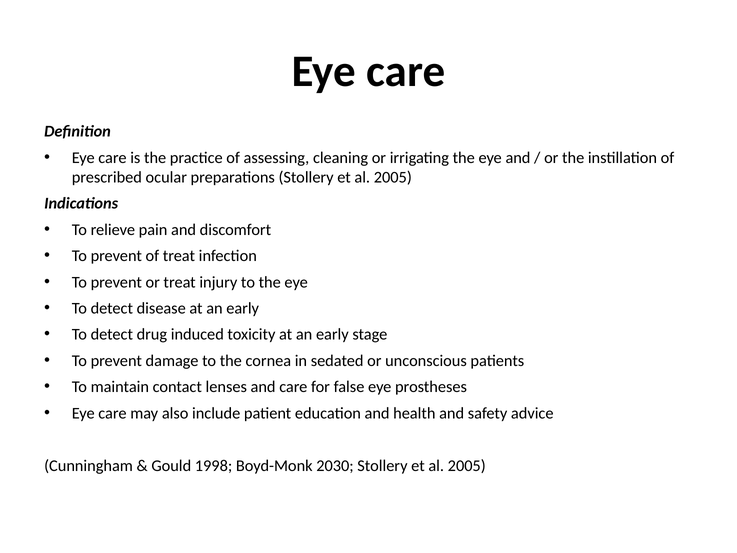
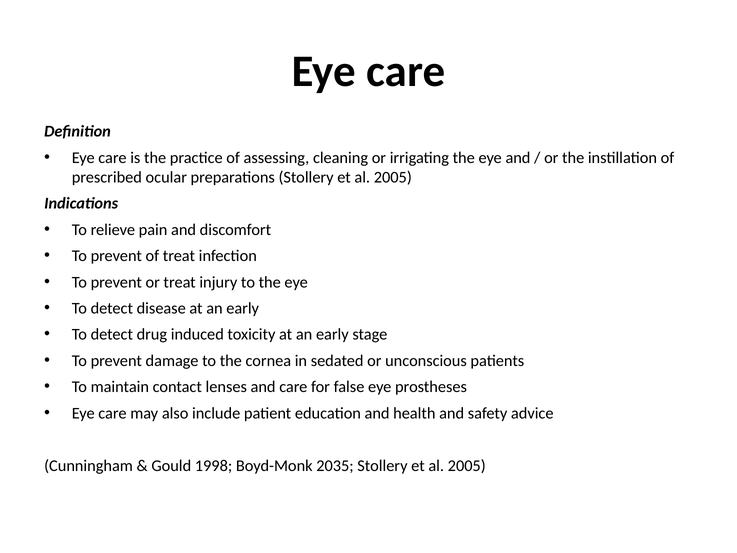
2030: 2030 -> 2035
